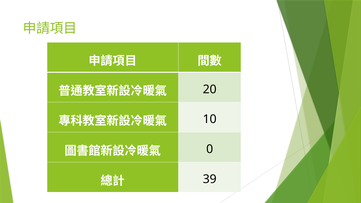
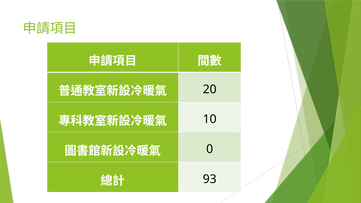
39: 39 -> 93
